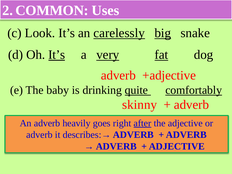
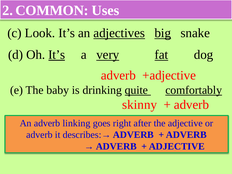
carelessly: carelessly -> adjectives
heavily: heavily -> linking
after underline: present -> none
